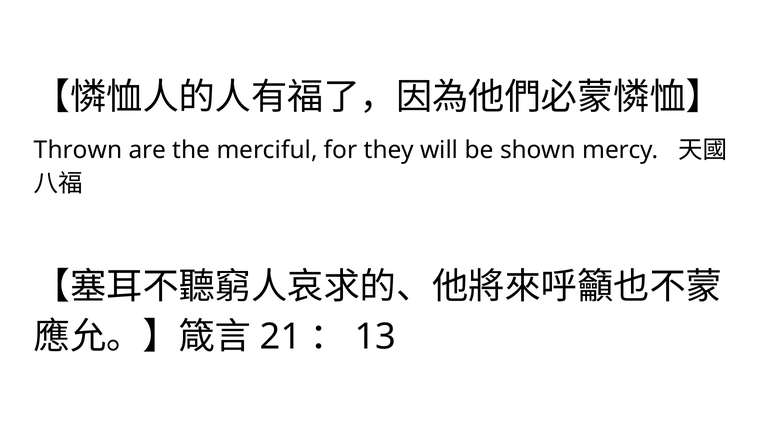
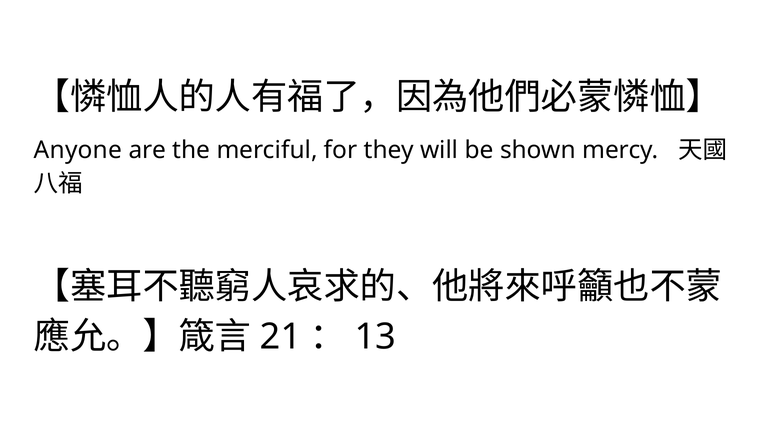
Thrown: Thrown -> Anyone
